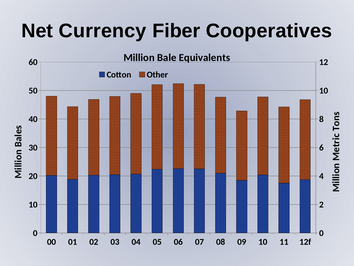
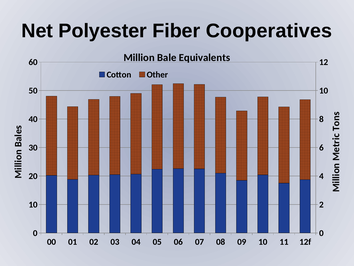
Currency: Currency -> Polyester
